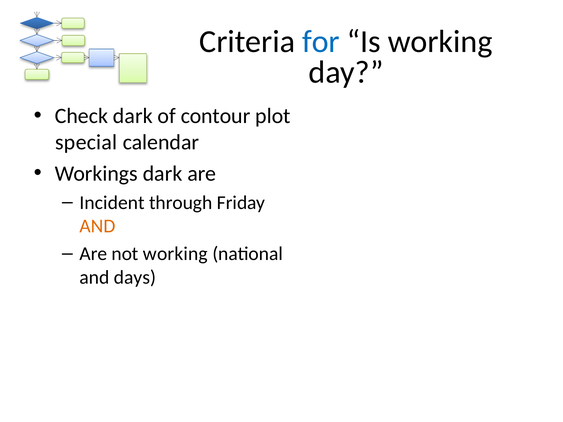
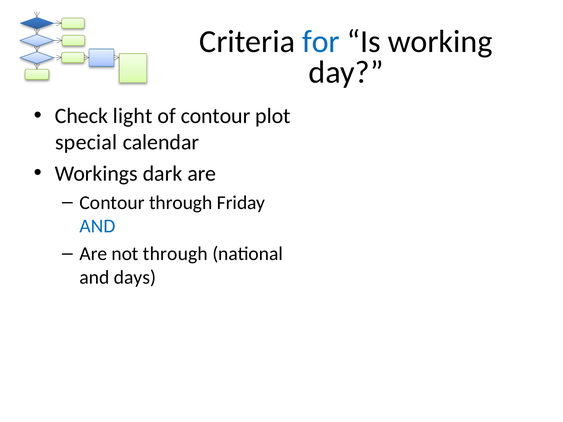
Check dark: dark -> light
Incident at (112, 203): Incident -> Contour
AND at (97, 226) colour: orange -> blue
not working: working -> through
